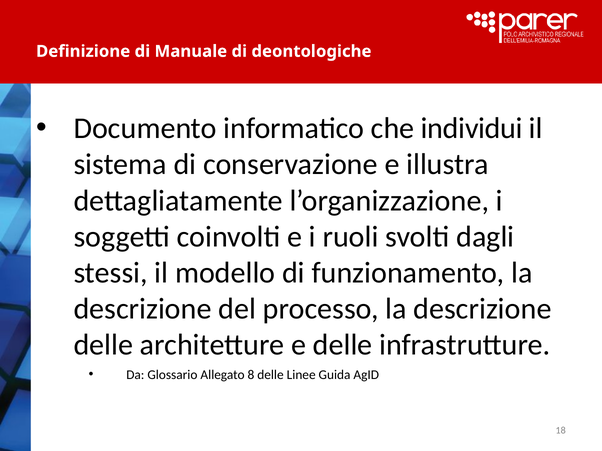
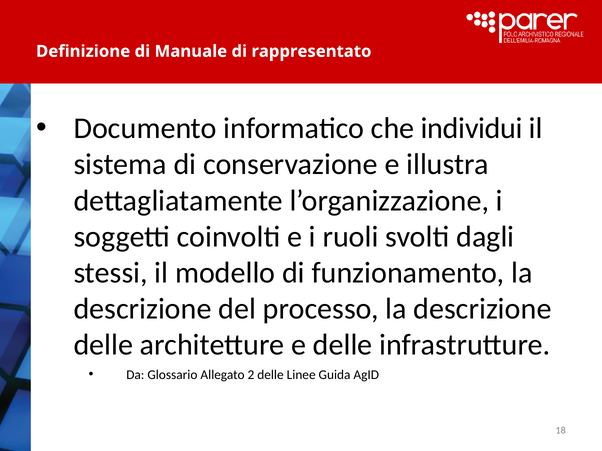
deontologiche: deontologiche -> rappresentato
8: 8 -> 2
